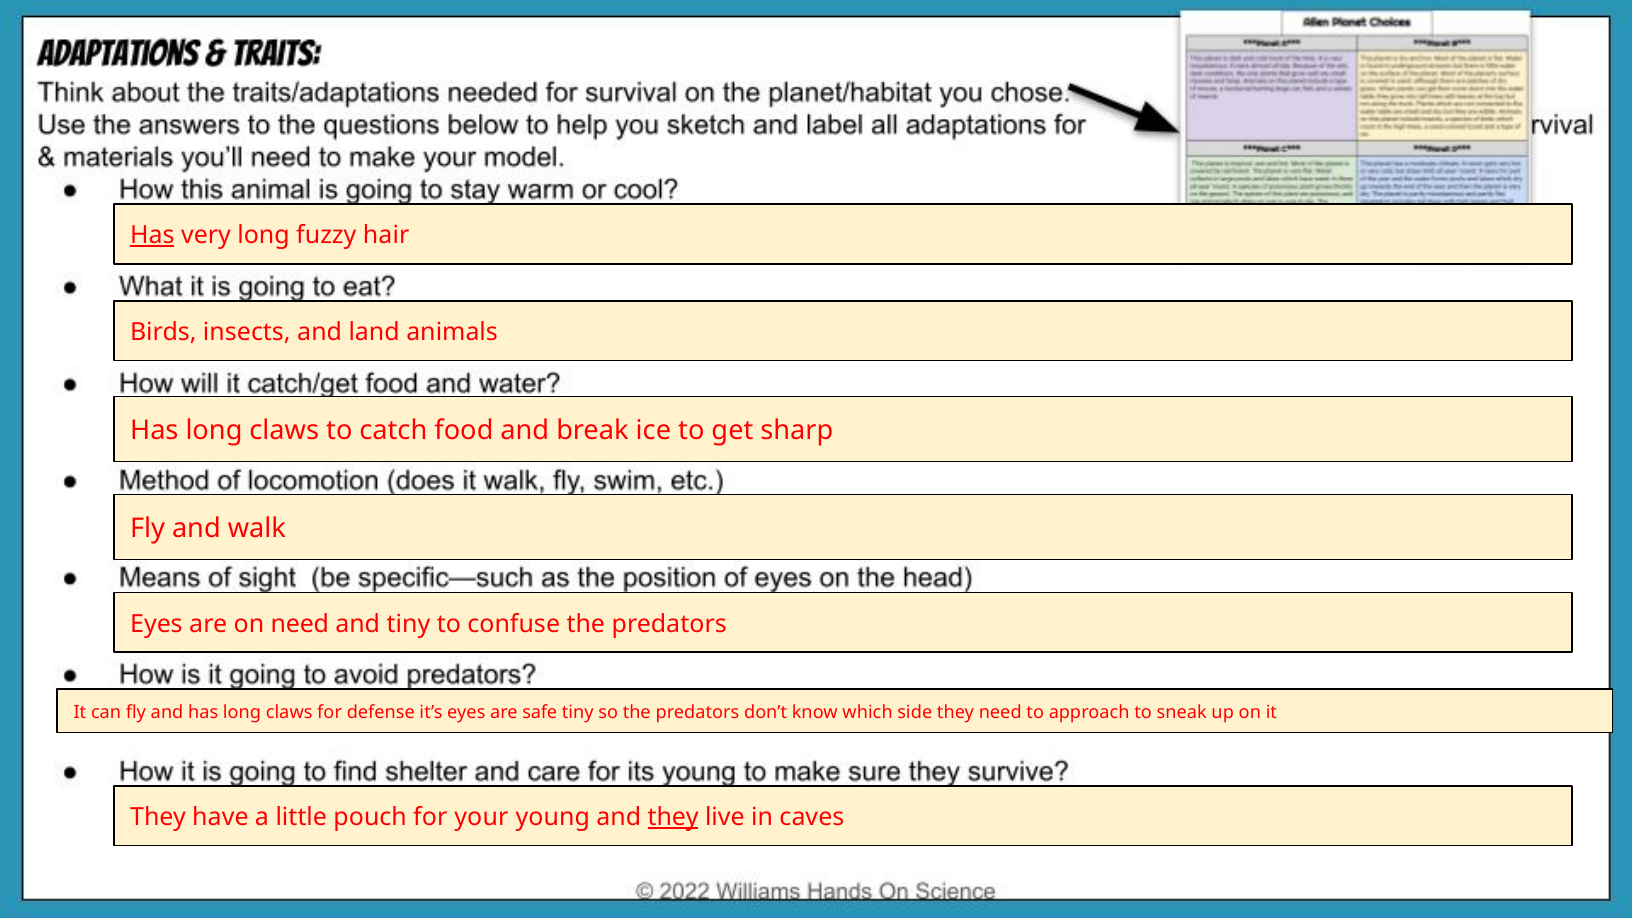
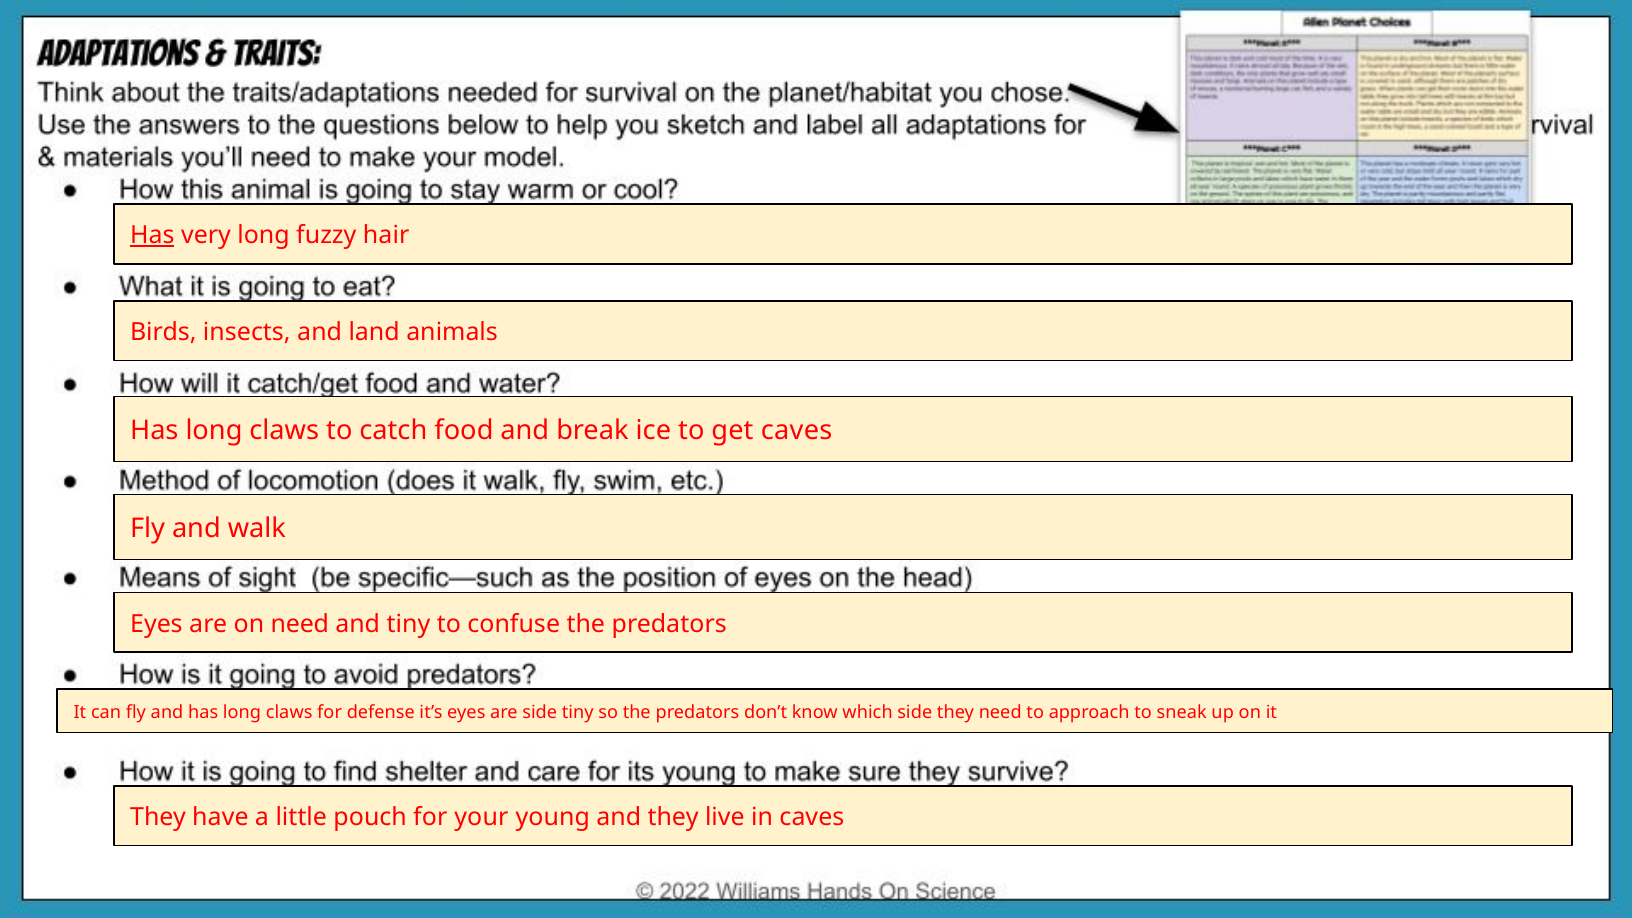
get sharp: sharp -> caves
are safe: safe -> side
they at (673, 817) underline: present -> none
